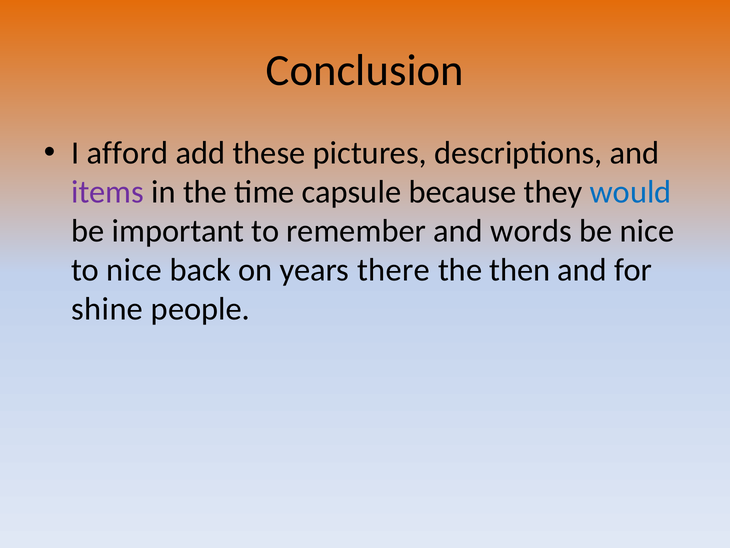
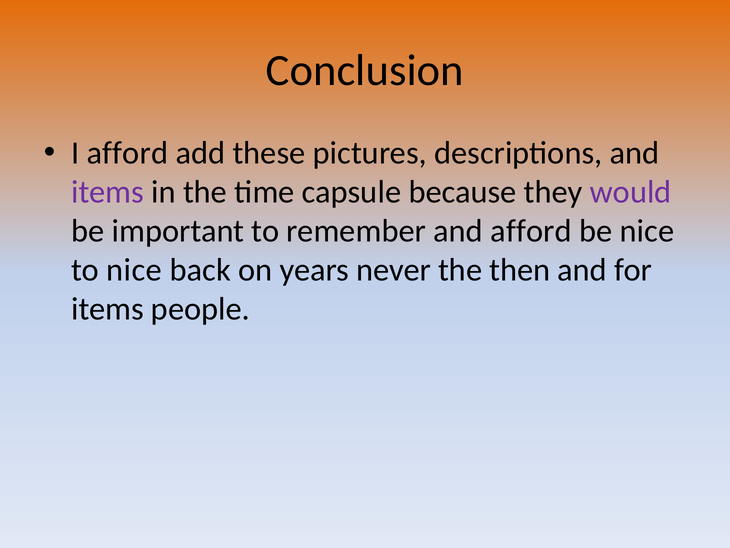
would colour: blue -> purple
and words: words -> afford
there: there -> never
shine at (107, 309): shine -> items
